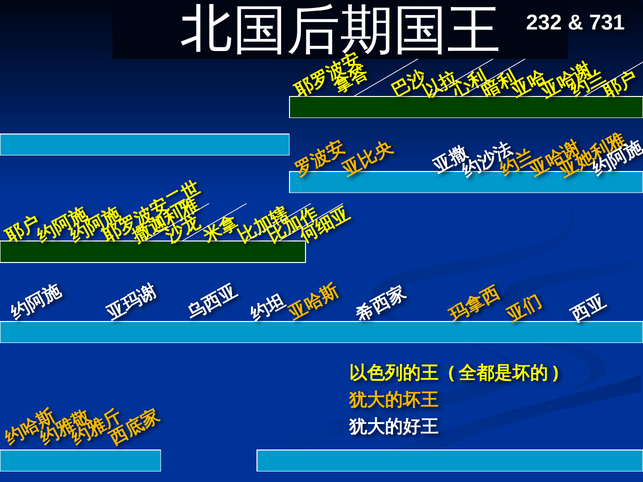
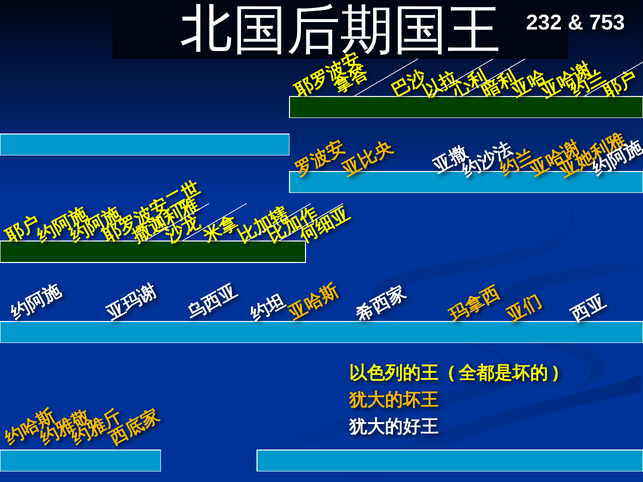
731: 731 -> 753
